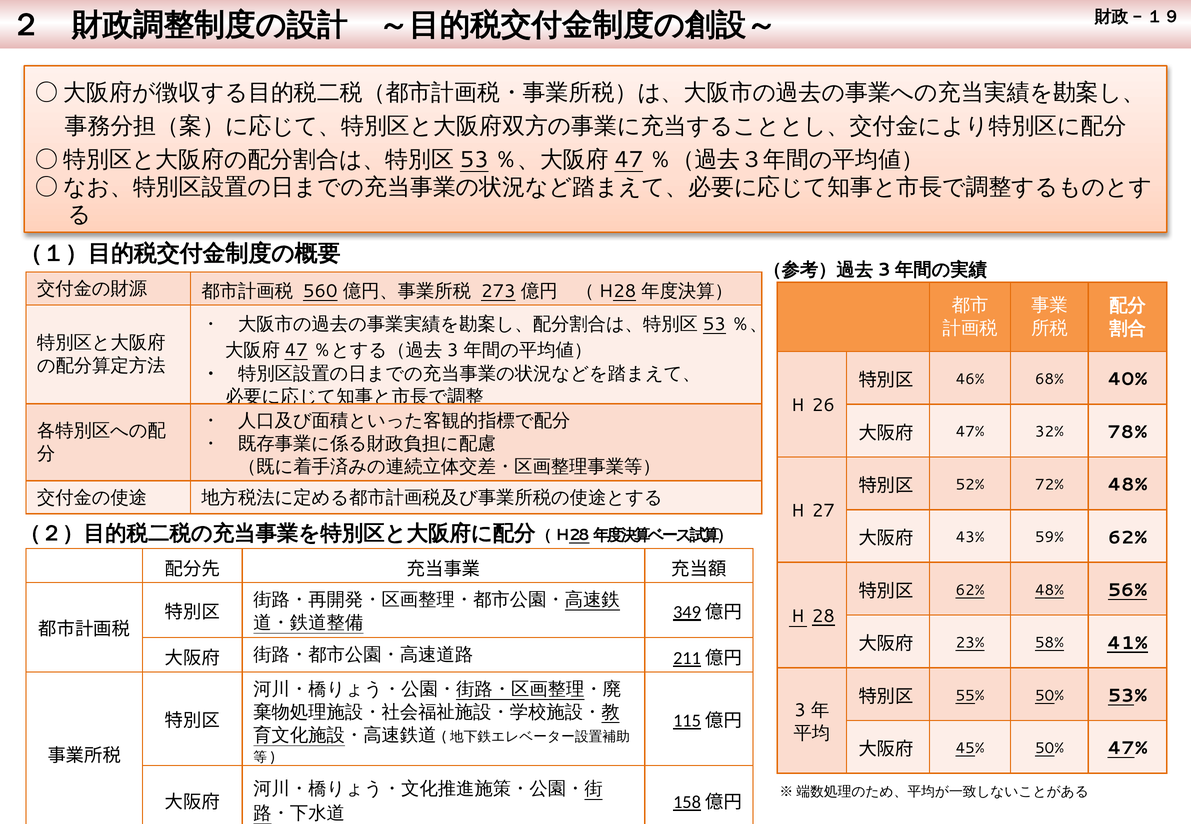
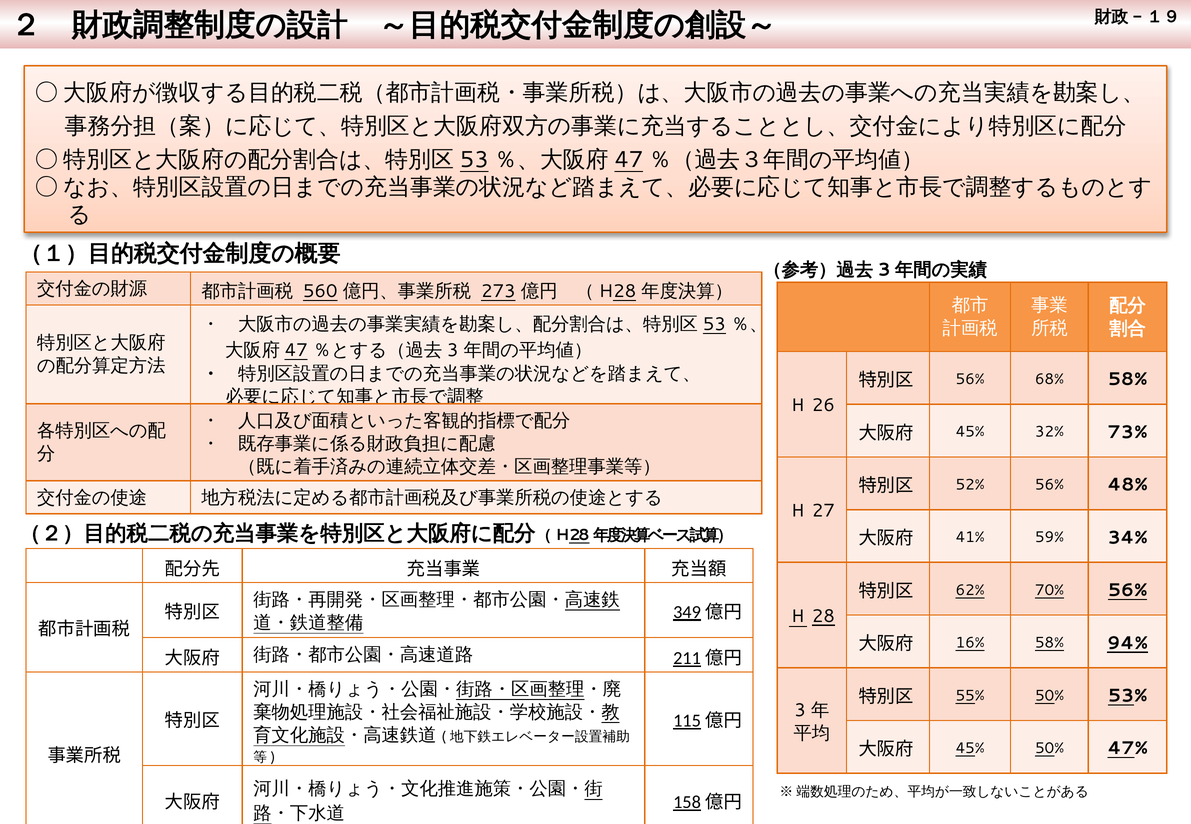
46% at (970, 379): 46% -> 56%
68% 40%: 40% -> 58%
47% at (970, 432): 47% -> 45%
78%: 78% -> 73%
52% 72%: 72% -> 56%
43%: 43% -> 41%
59% 62%: 62% -> 34%
62% 48%: 48% -> 70%
23%: 23% -> 16%
41%: 41% -> 94%
